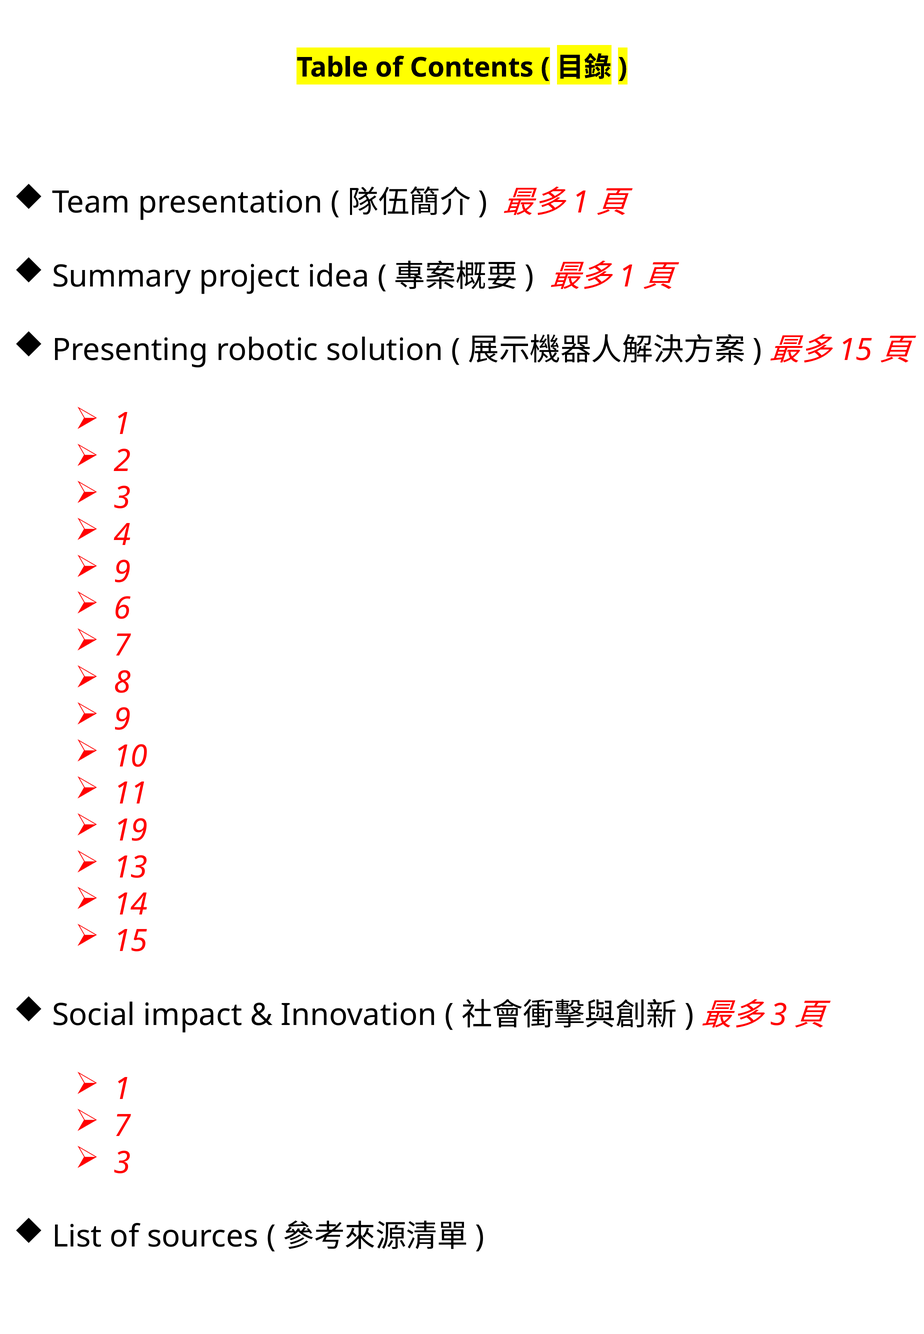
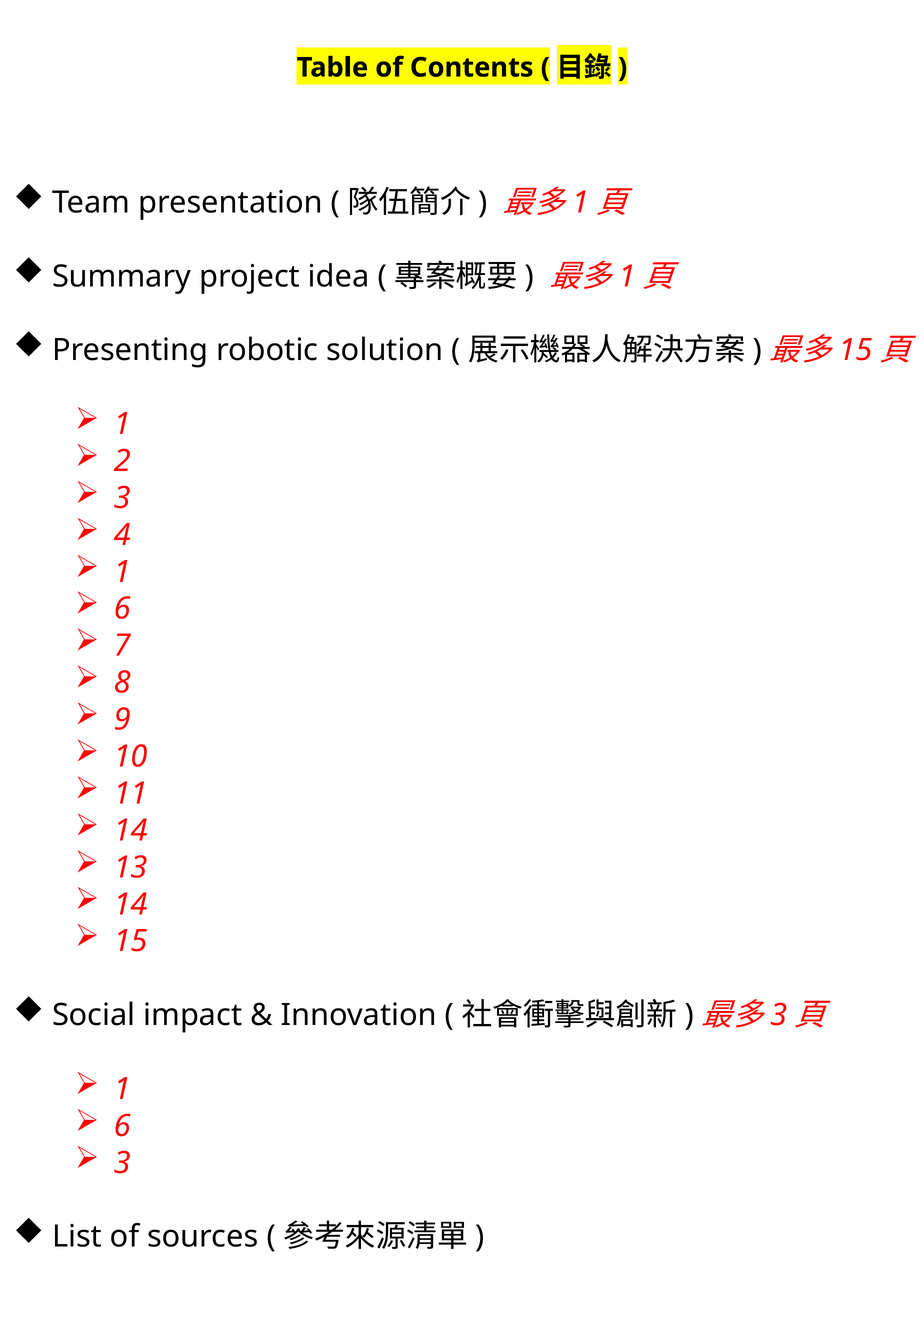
9 at (122, 572): 9 -> 1
19 at (131, 831): 19 -> 14
7 at (122, 1127): 7 -> 6
